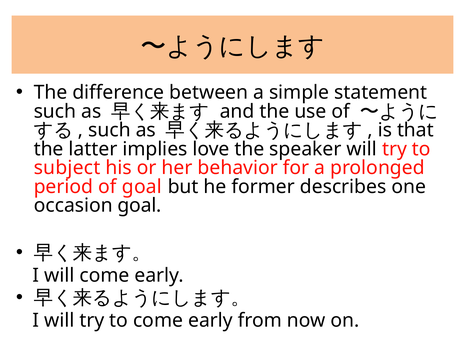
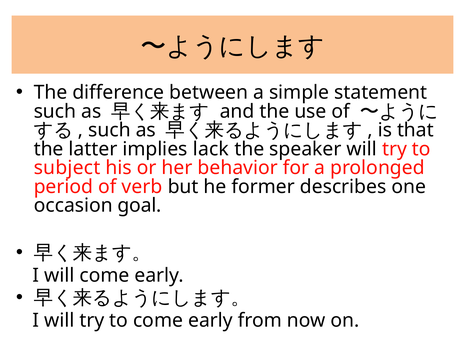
love: love -> lack
of goal: goal -> verb
